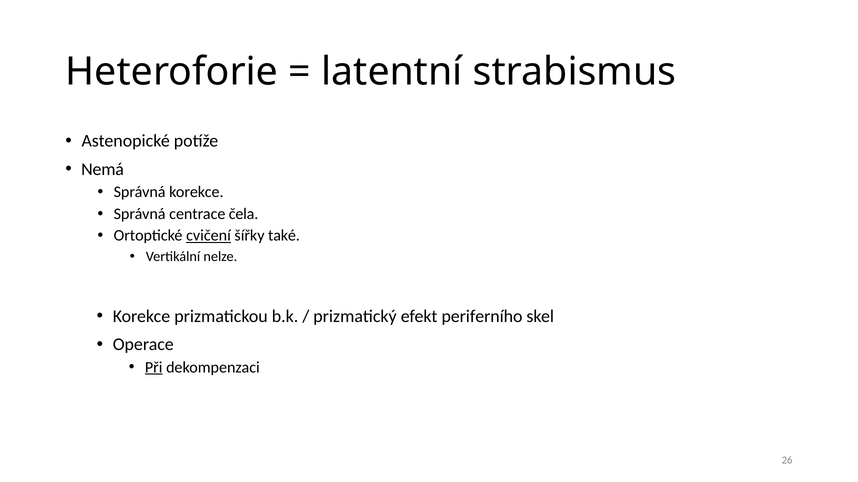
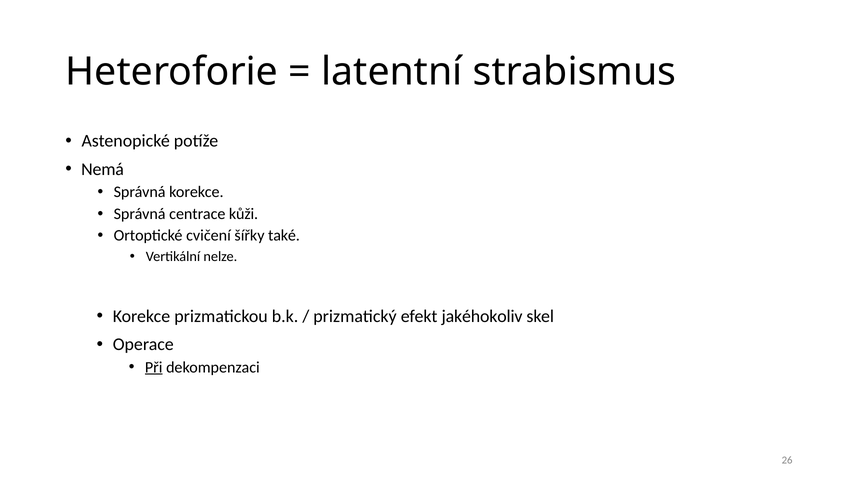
čela: čela -> kůži
cvičení underline: present -> none
periferního: periferního -> jakéhokoliv
